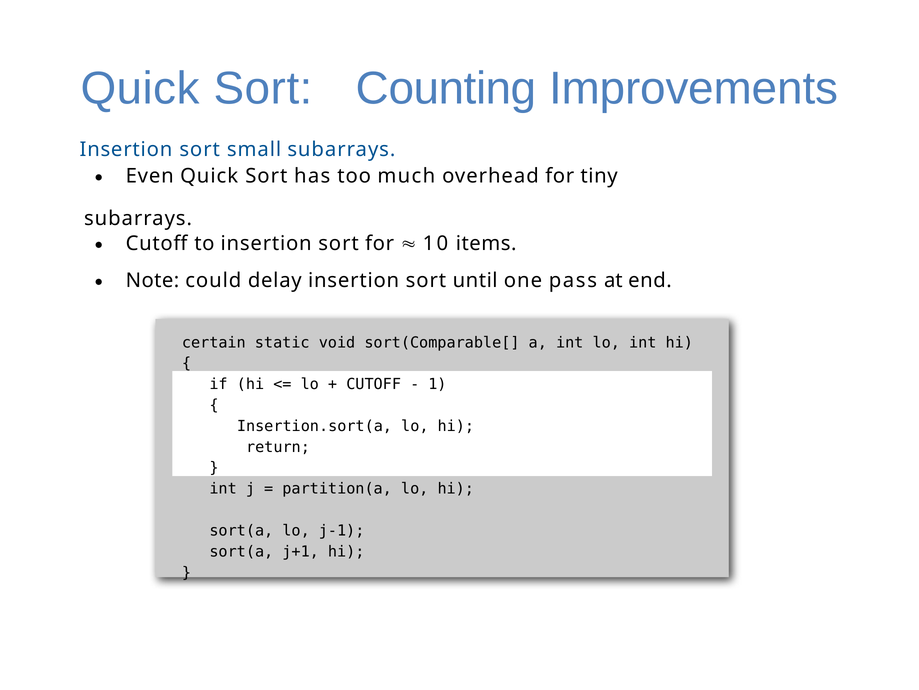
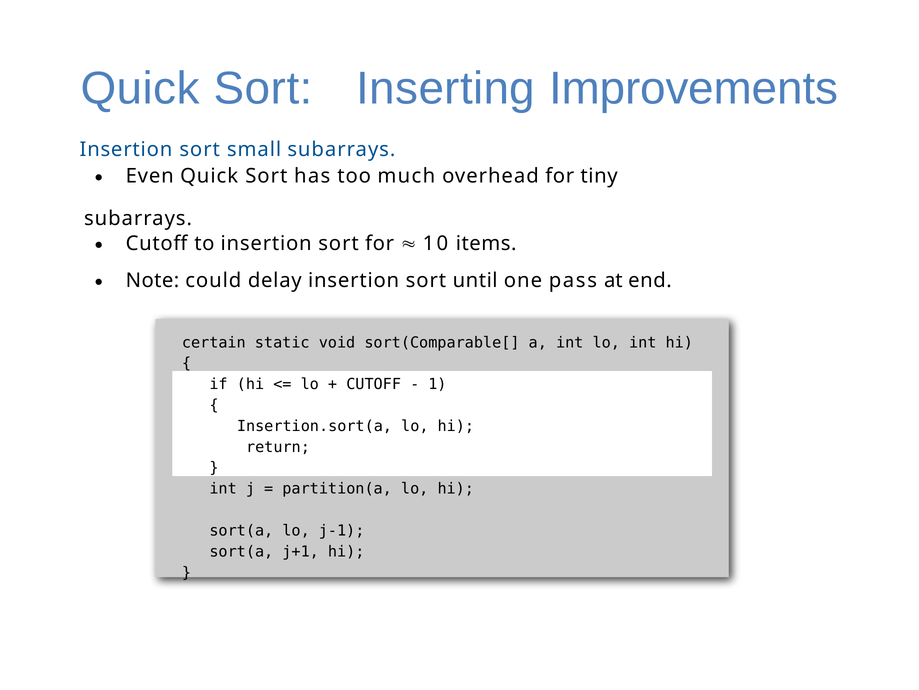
Counting: Counting -> Inserting
